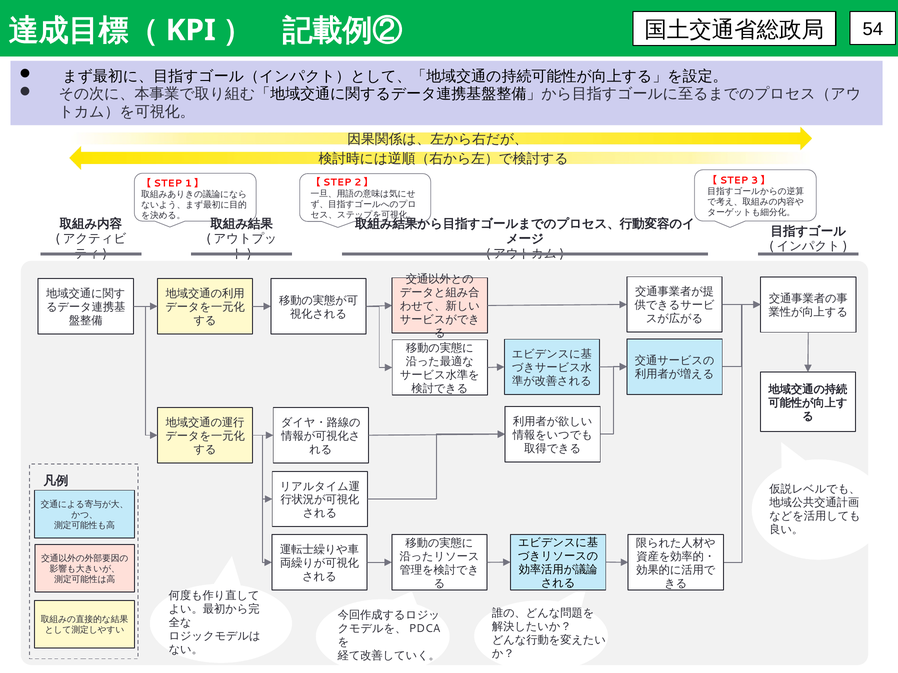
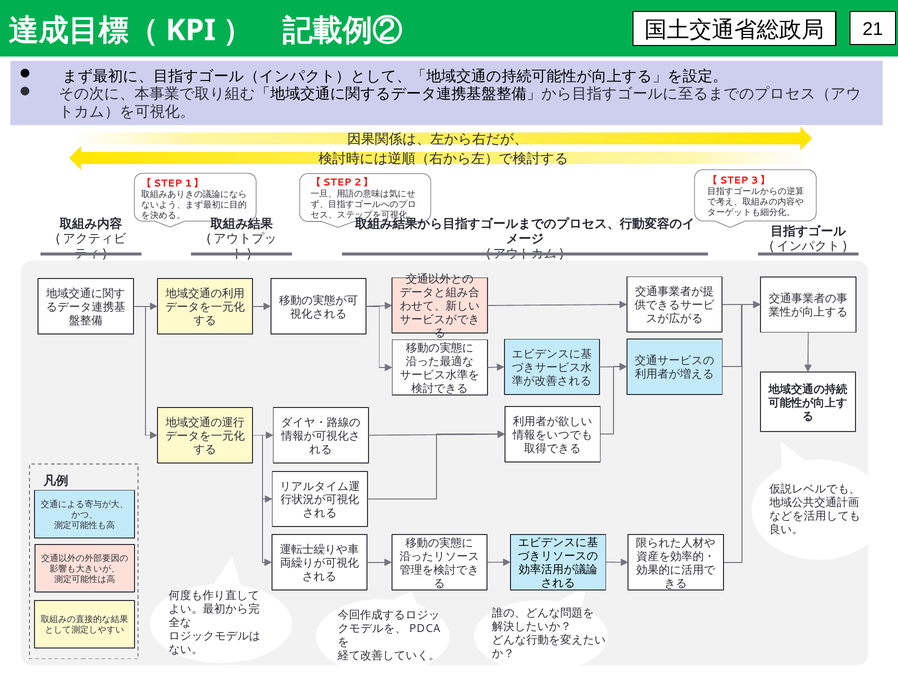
54: 54 -> 21
